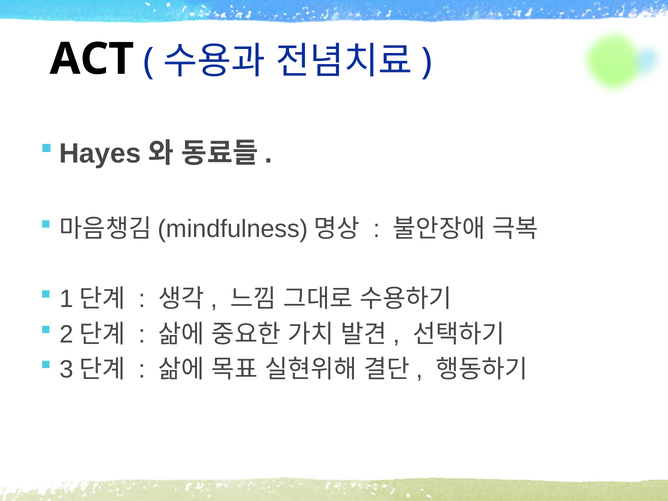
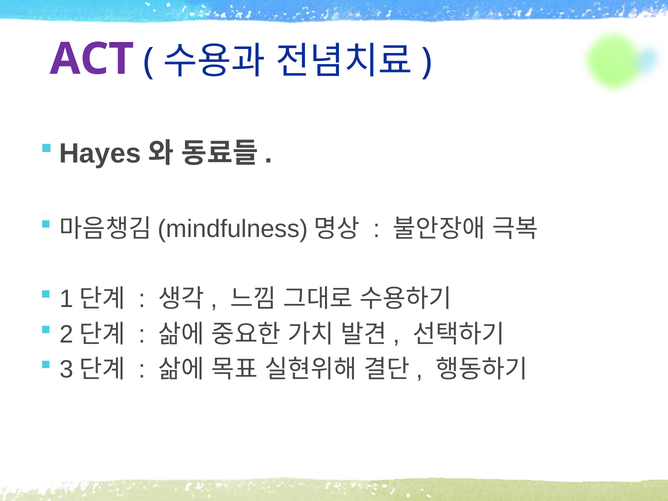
ACT colour: black -> purple
